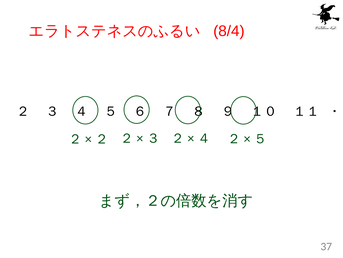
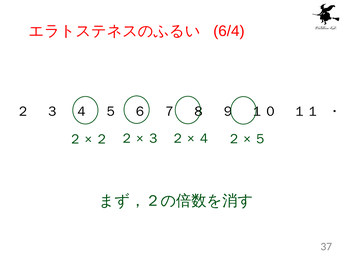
8/4: 8/4 -> 6/4
